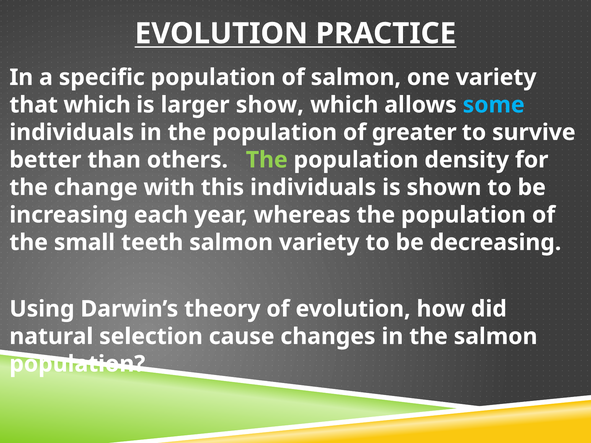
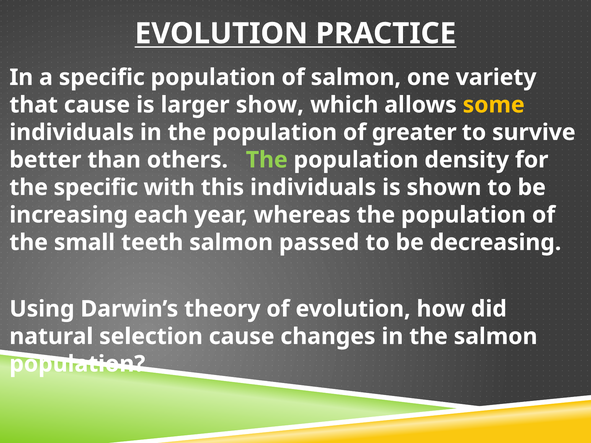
that which: which -> cause
some colour: light blue -> yellow
the change: change -> specific
salmon variety: variety -> passed
